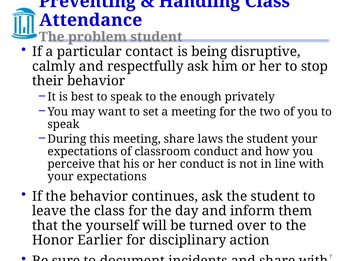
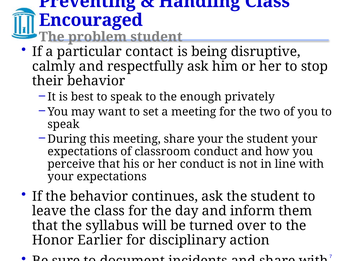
Attendance: Attendance -> Encouraged
share laws: laws -> your
yourself: yourself -> syllabus
